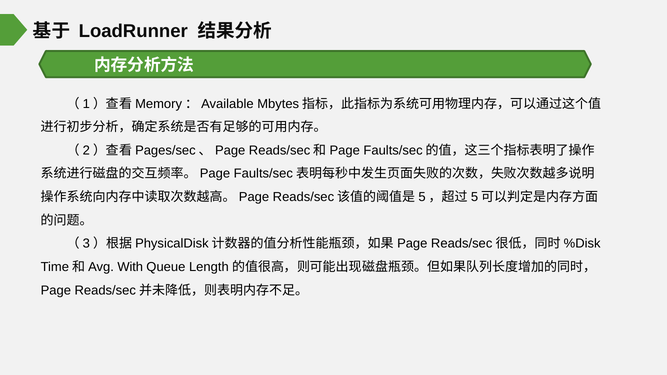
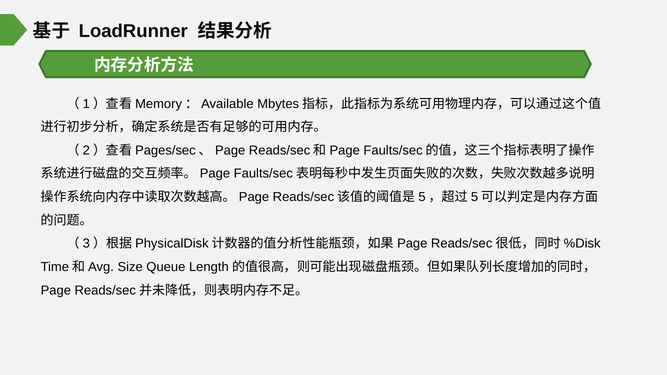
With: With -> Size
